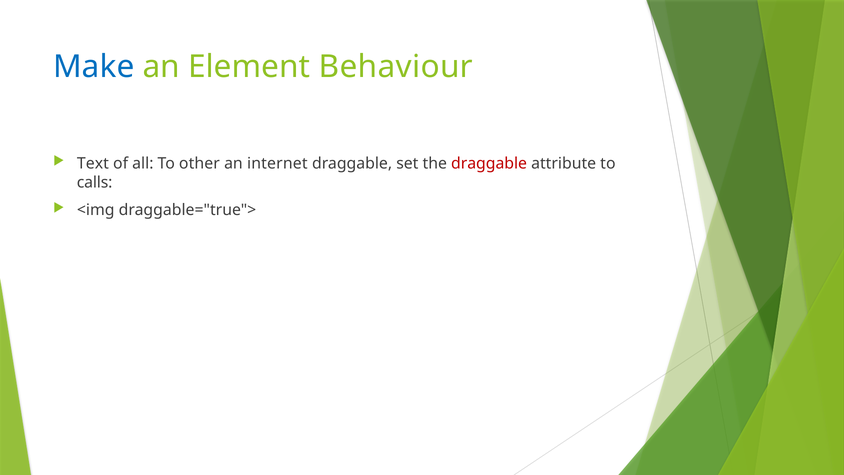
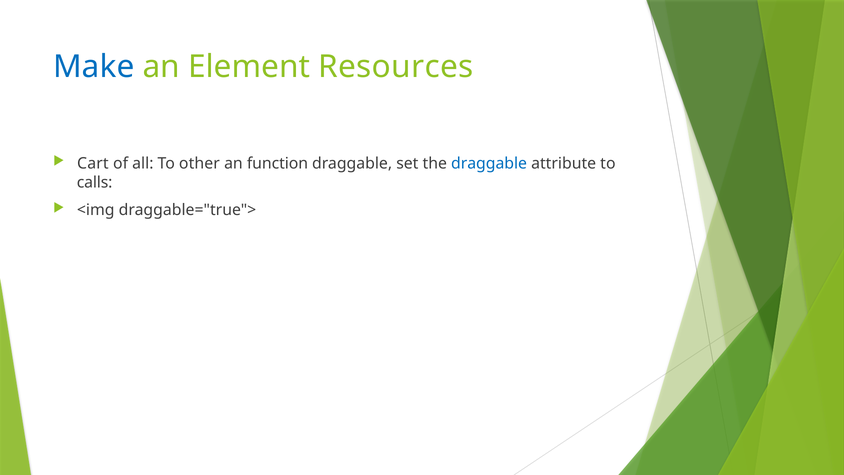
Behaviour: Behaviour -> Resources
Text: Text -> Cart
internet: internet -> function
draggable at (489, 163) colour: red -> blue
